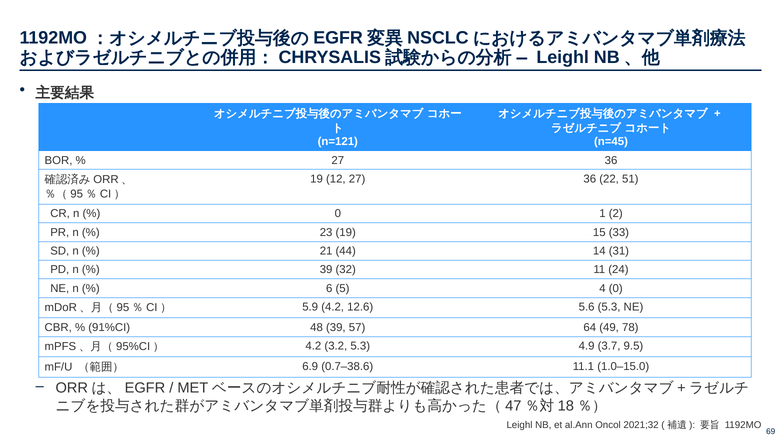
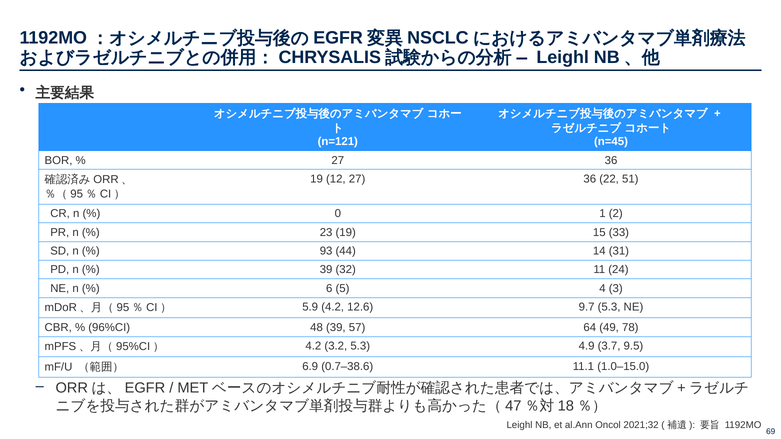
21: 21 -> 93
4 0: 0 -> 3
5.6: 5.6 -> 9.7
91%CI: 91%CI -> 96%CI
